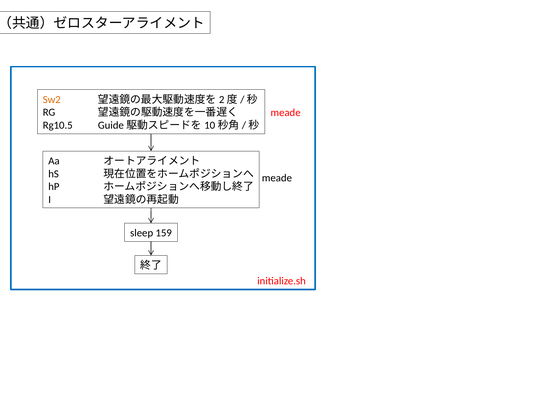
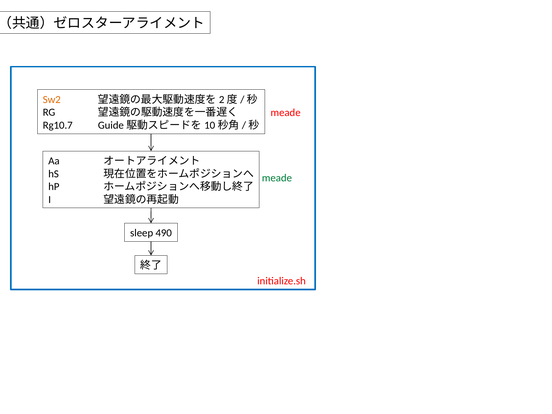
Rg10.5: Rg10.5 -> Rg10.7
meade at (277, 178) colour: black -> green
159: 159 -> 490
